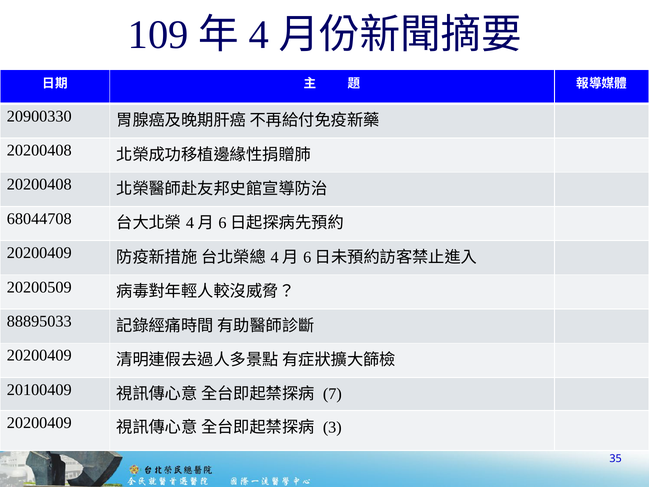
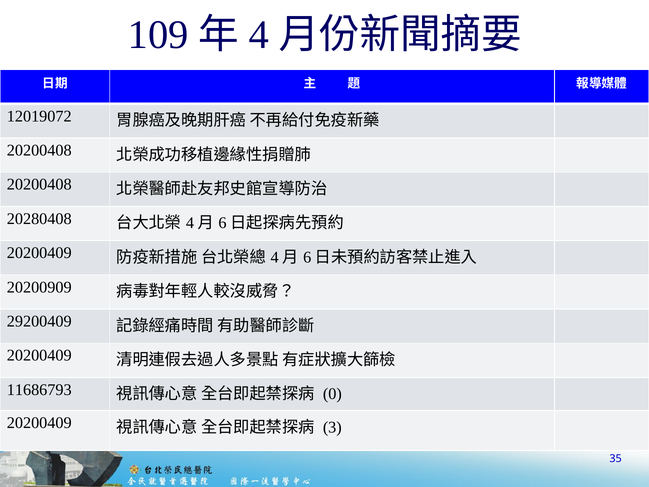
20900330: 20900330 -> 12019072
68044708: 68044708 -> 20280408
20200509: 20200509 -> 20200909
88895033: 88895033 -> 29200409
20100409: 20100409 -> 11686793
7: 7 -> 0
